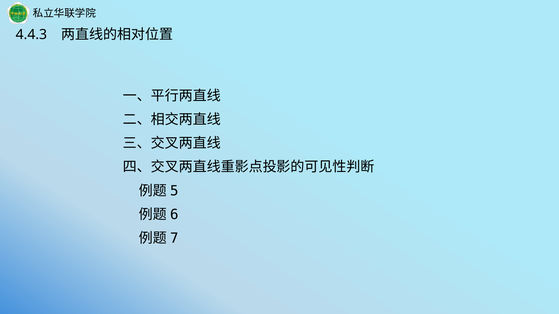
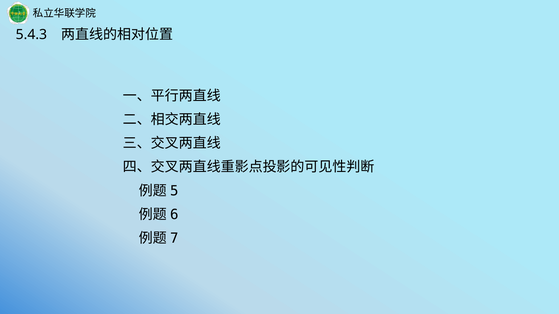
4.4.3: 4.4.3 -> 5.4.3
